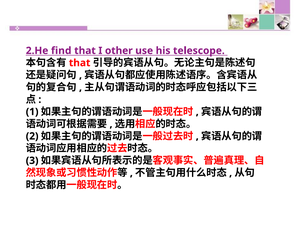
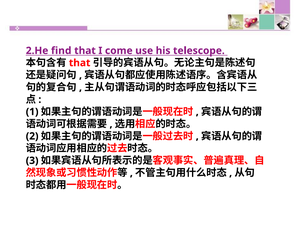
other: other -> come
